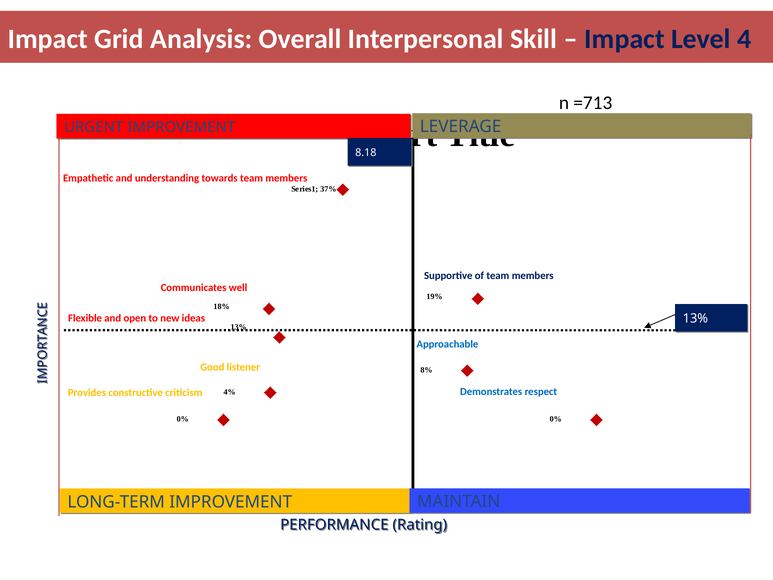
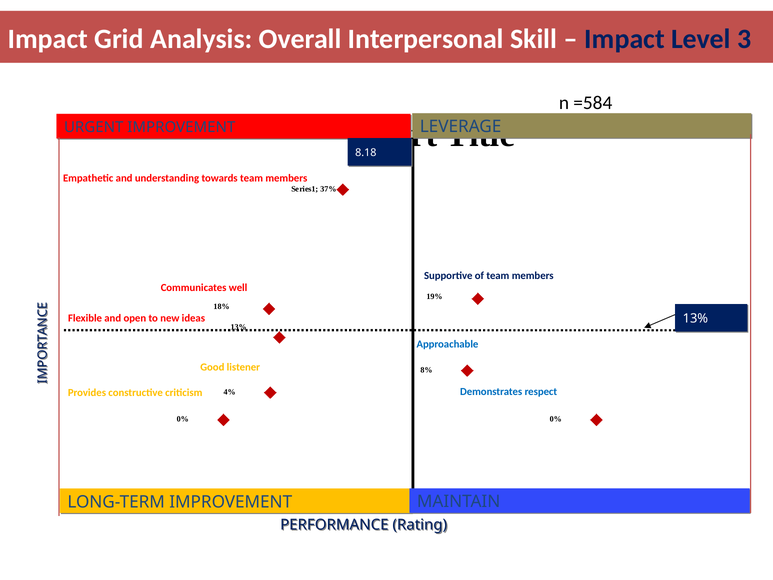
4: 4 -> 3
=713: =713 -> =584
